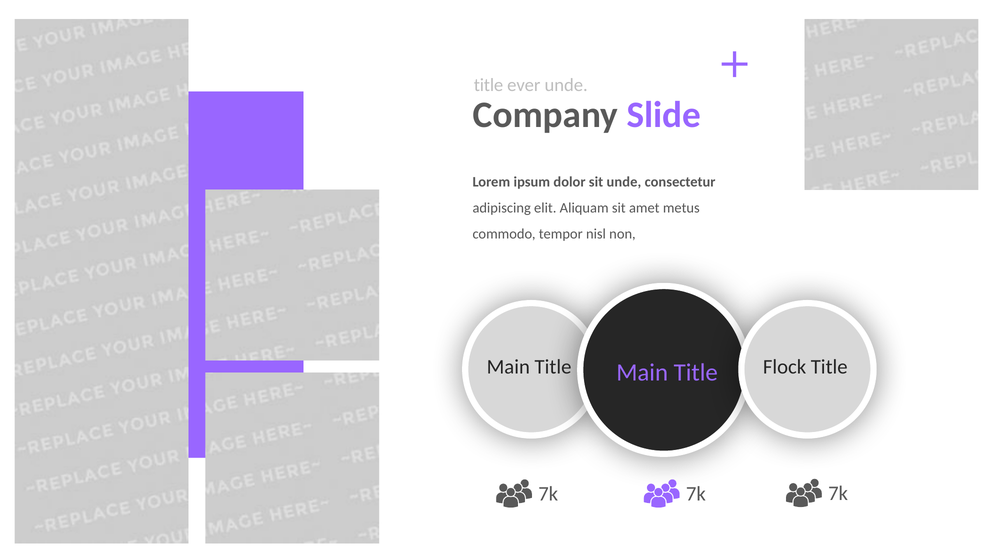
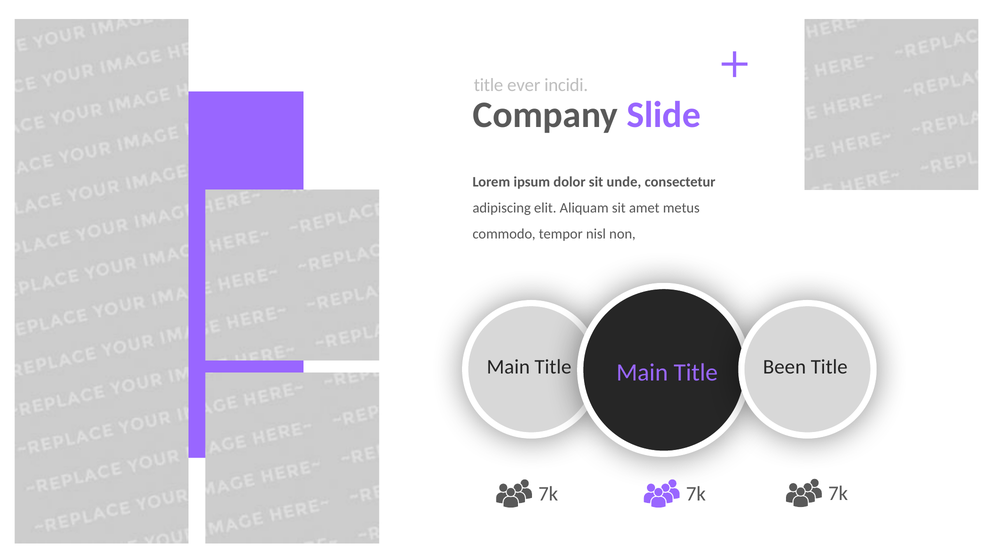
ever unde: unde -> incidi
Flock: Flock -> Been
